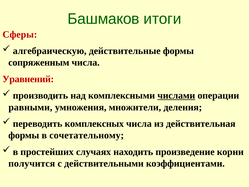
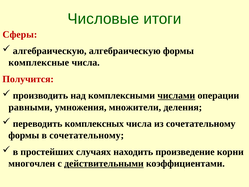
Башмаков: Башмаков -> Числовые
алгебраическую действительные: действительные -> алгебраическую
сопряженным: сопряженным -> комплексные
Уравнений: Уравнений -> Получится
из действительная: действительная -> сочетательному
получится: получится -> многочлен
действительными underline: none -> present
